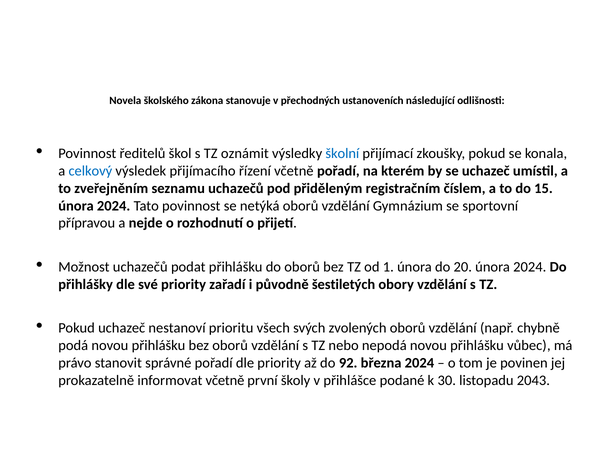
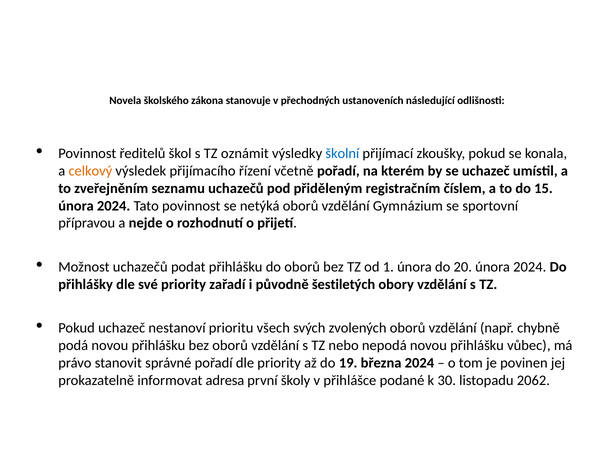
celkový colour: blue -> orange
92: 92 -> 19
informovat včetně: včetně -> adresa
2043: 2043 -> 2062
